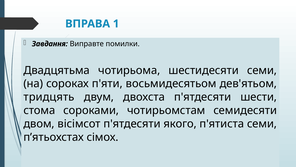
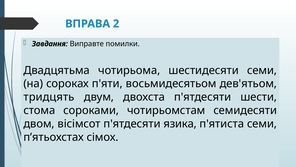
1: 1 -> 2
якого: якого -> язика
